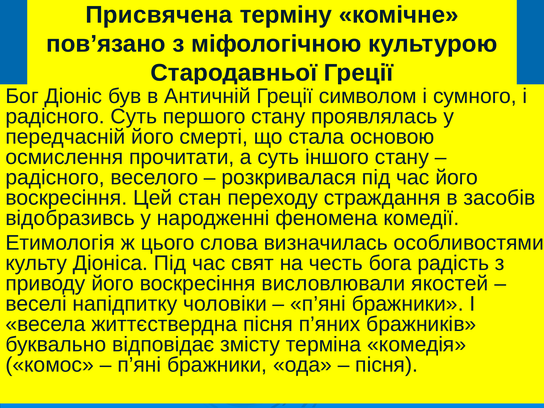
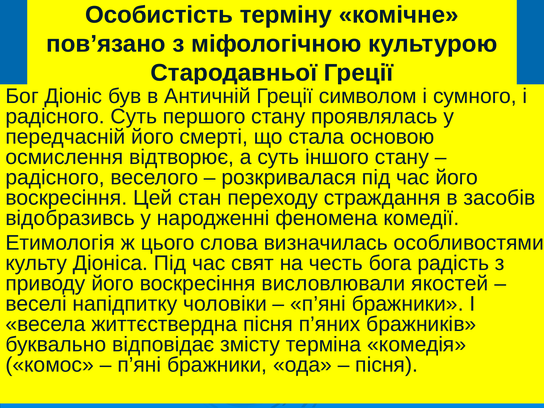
Присвячена: Присвячена -> Особистість
прочитати: прочитати -> відтворює
